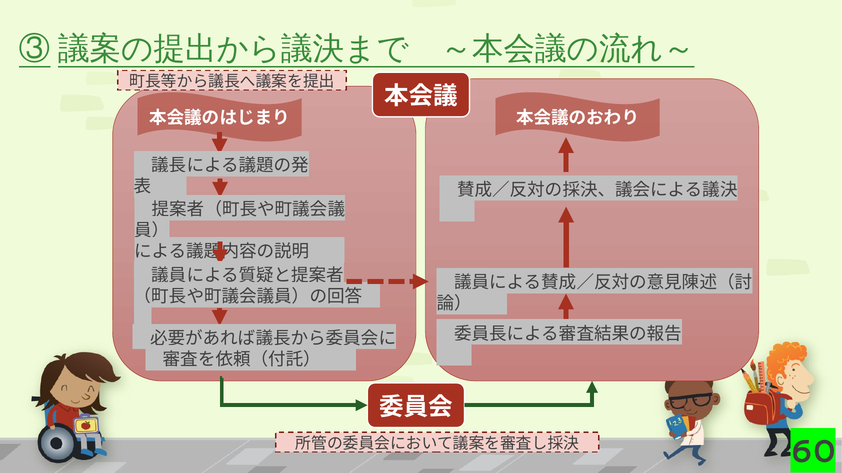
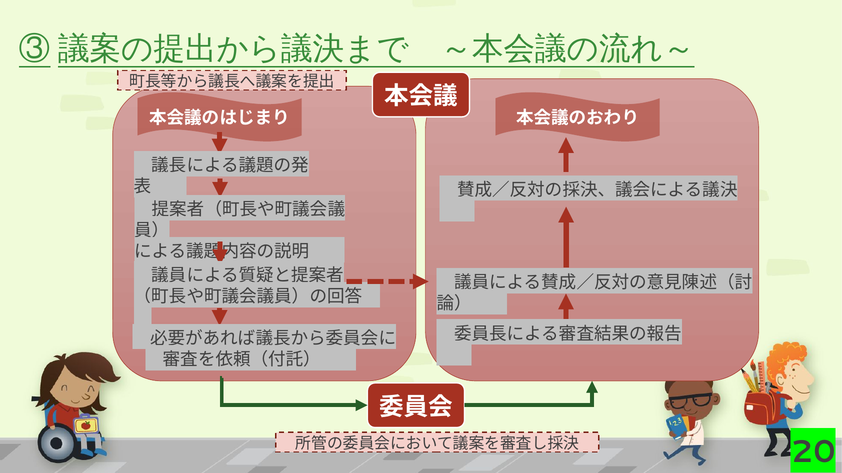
60: 60 -> 20
